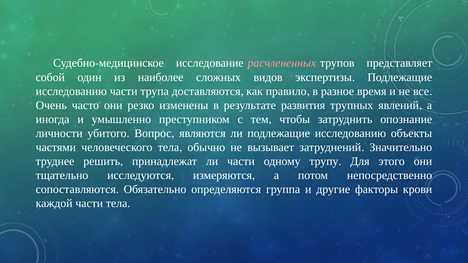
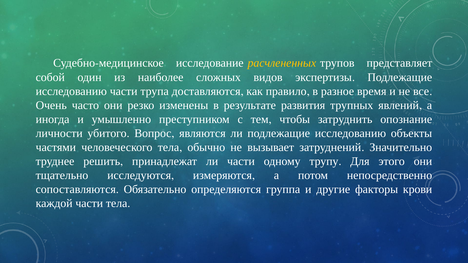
расчлененных colour: pink -> yellow
